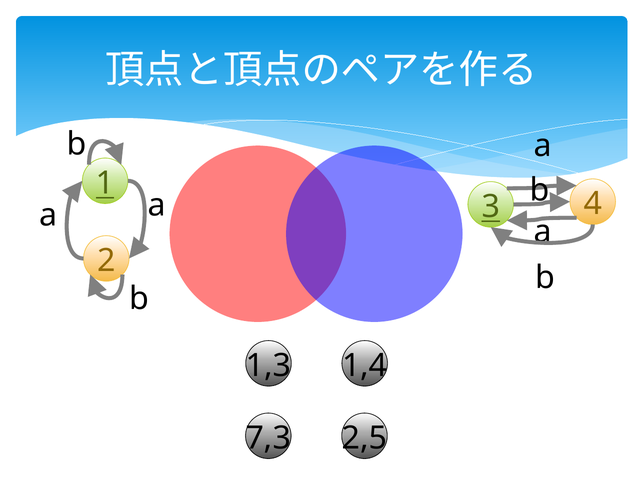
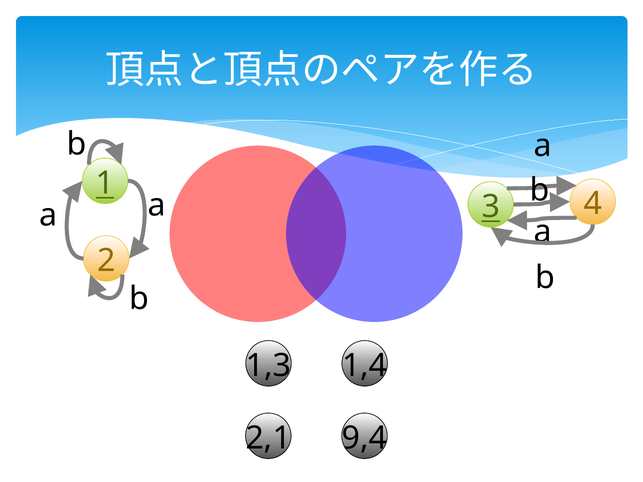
7,3: 7,3 -> 2,1
2,5: 2,5 -> 9,4
